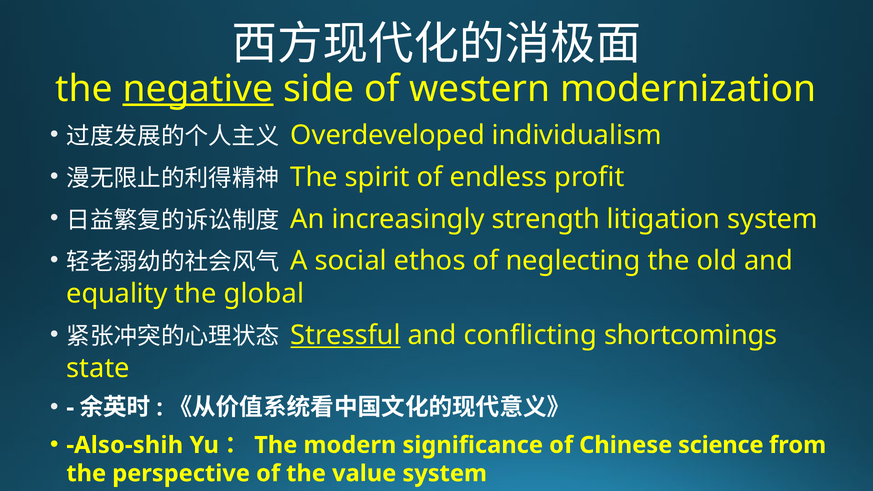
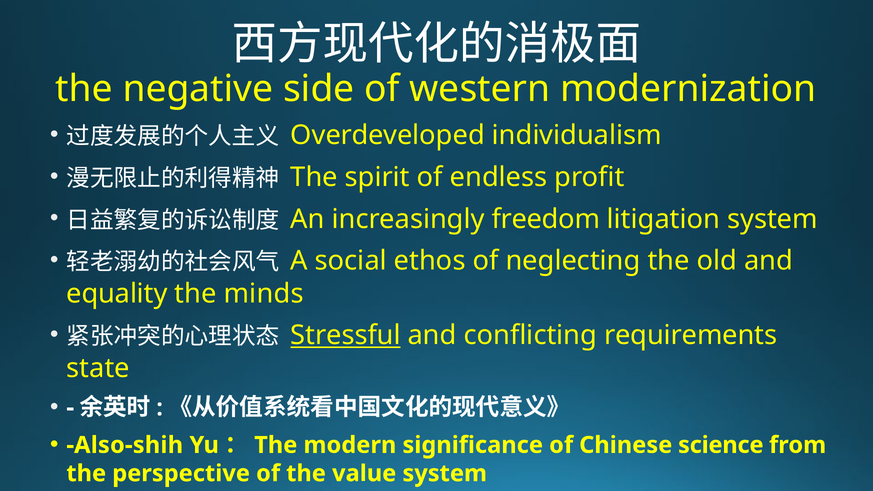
negative underline: present -> none
strength: strength -> freedom
global: global -> minds
shortcomings: shortcomings -> requirements
